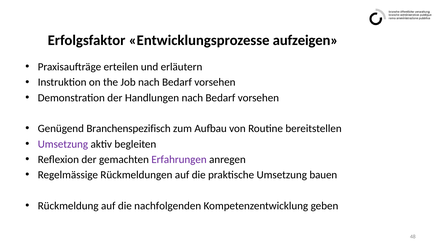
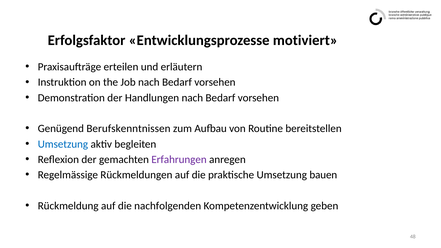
aufzeigen: aufzeigen -> motiviert
Branchenspezifisch: Branchenspezifisch -> Berufskenntnissen
Umsetzung at (63, 144) colour: purple -> blue
